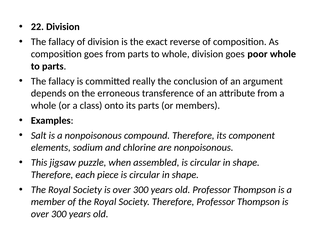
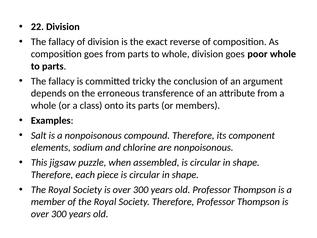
really: really -> tricky
